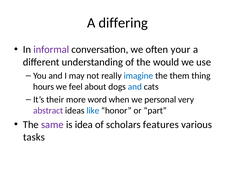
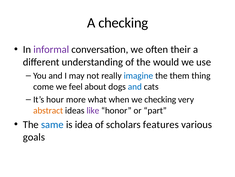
A differing: differing -> checking
your: your -> their
hours: hours -> come
their: their -> hour
word: word -> what
we personal: personal -> checking
abstract colour: purple -> orange
like colour: blue -> purple
same colour: purple -> blue
tasks: tasks -> goals
